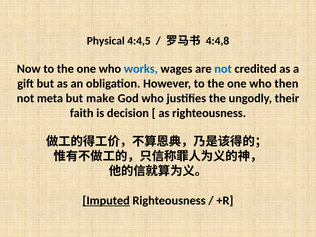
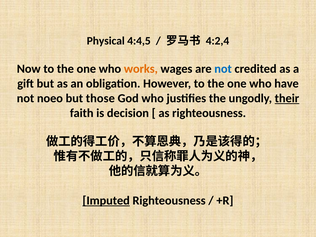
4:4,8: 4:4,8 -> 4:2,4
works colour: blue -> orange
then: then -> have
meta: meta -> noeo
make: make -> those
their underline: none -> present
